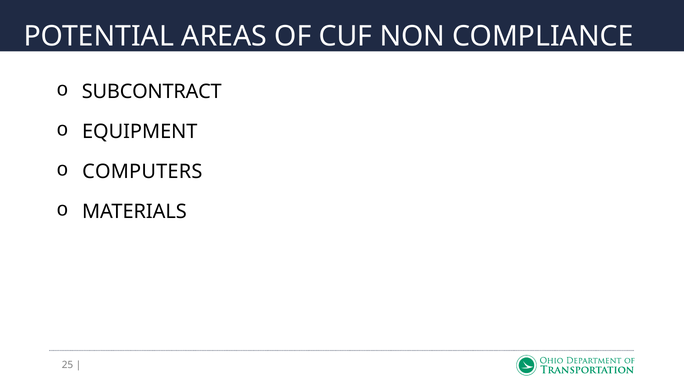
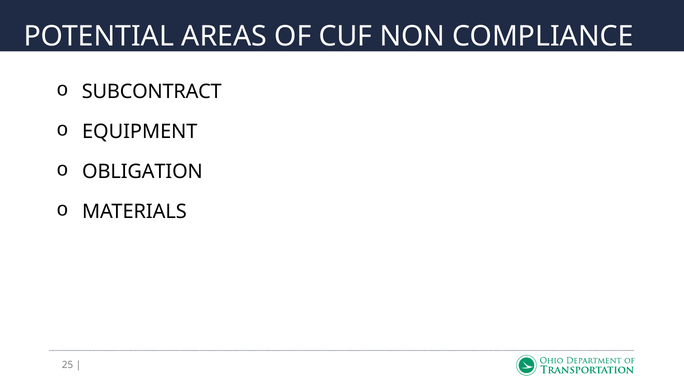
COMPUTERS: COMPUTERS -> OBLIGATION
